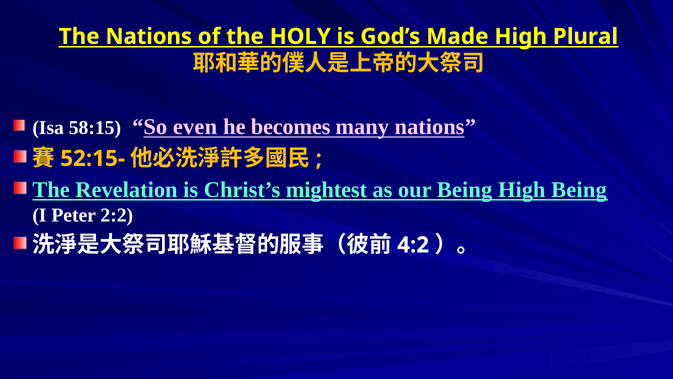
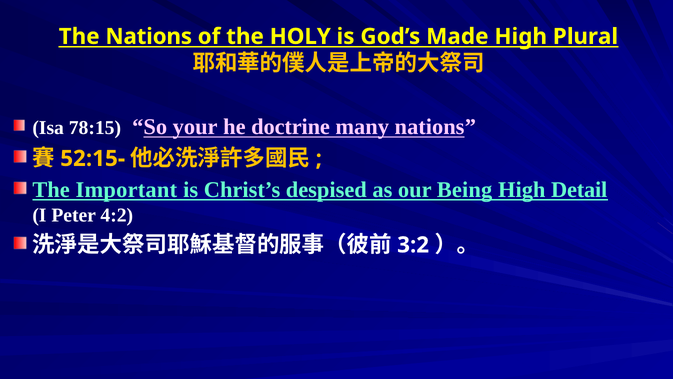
58:15: 58:15 -> 78:15
even: even -> your
becomes: becomes -> doctrine
Revelation: Revelation -> Important
mightest: mightest -> despised
High Being: Being -> Detail
2:2: 2:2 -> 4:2
4:2: 4:2 -> 3:2
